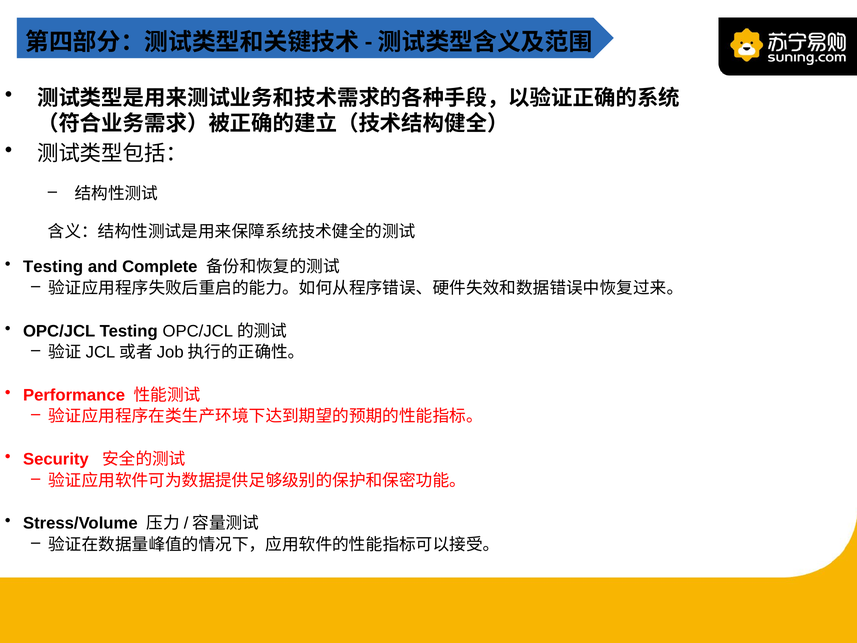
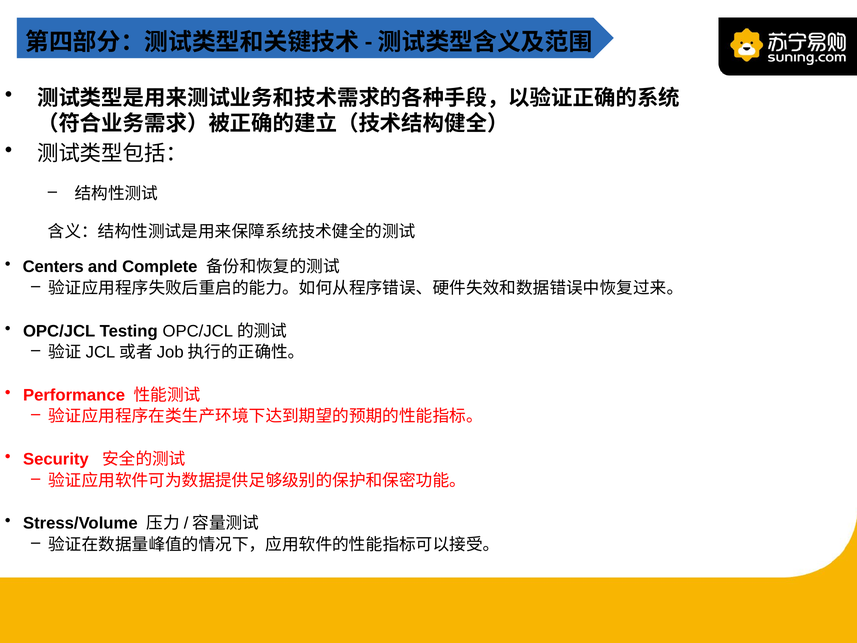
Testing at (53, 267): Testing -> Centers
